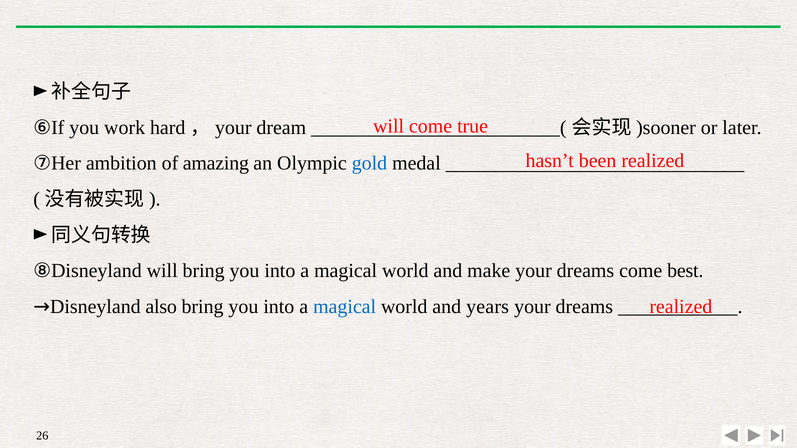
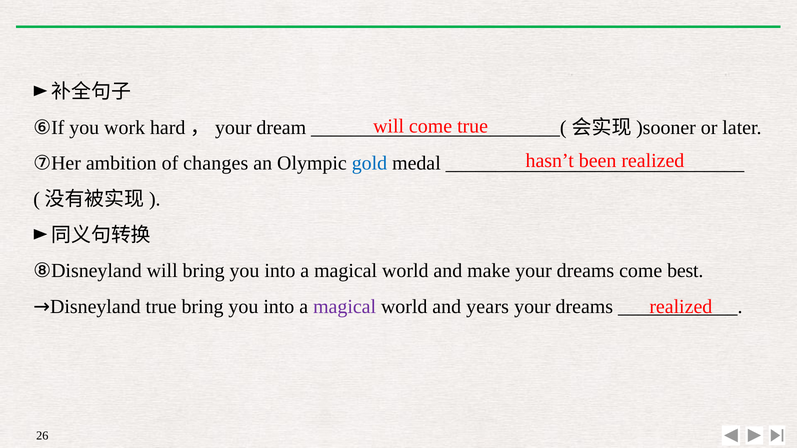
amazing: amazing -> changes
→Disneyland also: also -> true
magical at (345, 307) colour: blue -> purple
